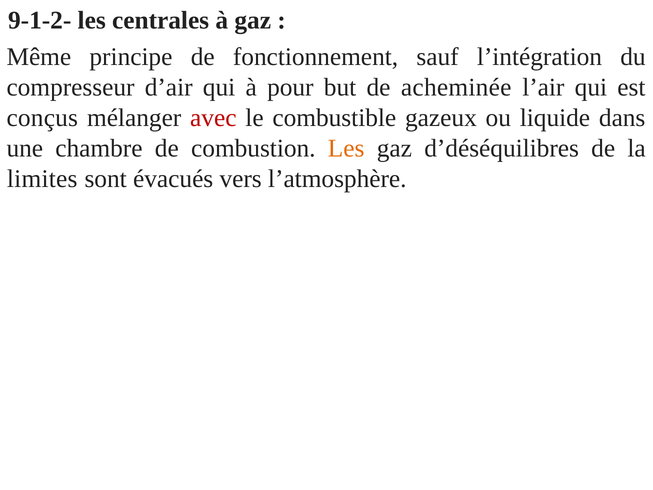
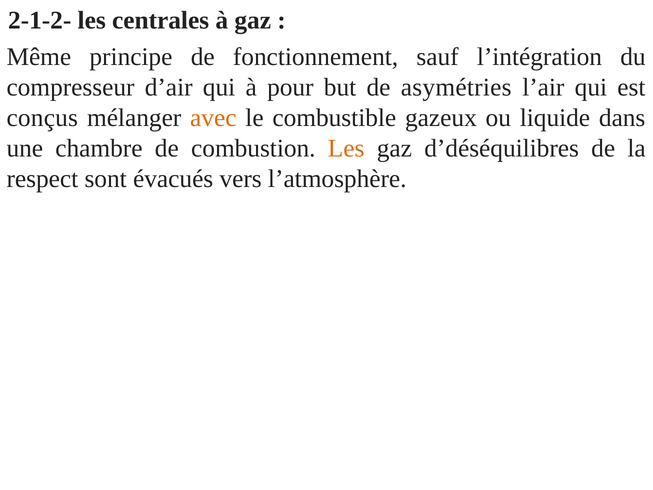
9-1-2-: 9-1-2- -> 2-1-2-
acheminée: acheminée -> asymétries
avec colour: red -> orange
limites: limites -> respect
